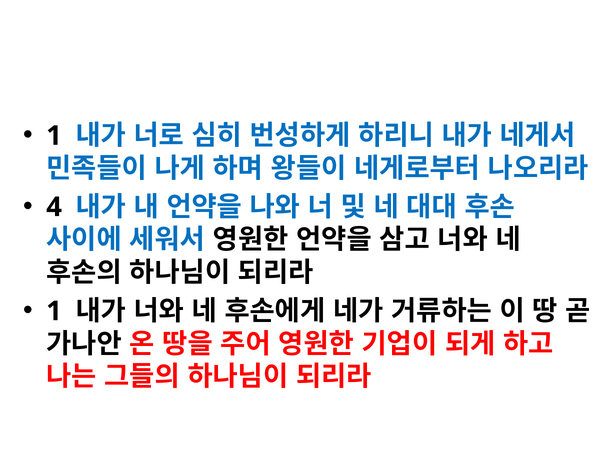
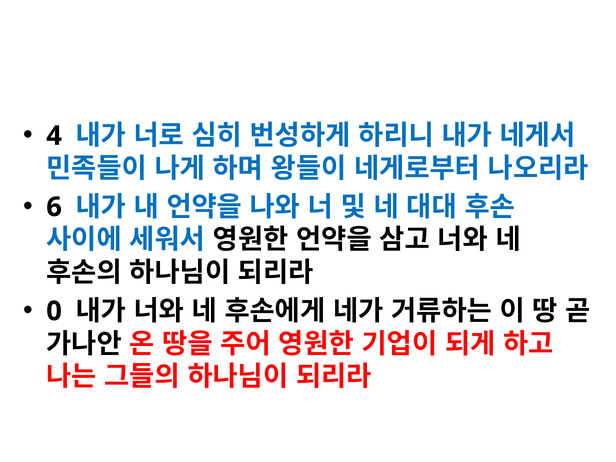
1 at (54, 136): 1 -> 4
4: 4 -> 6
1 at (54, 311): 1 -> 0
